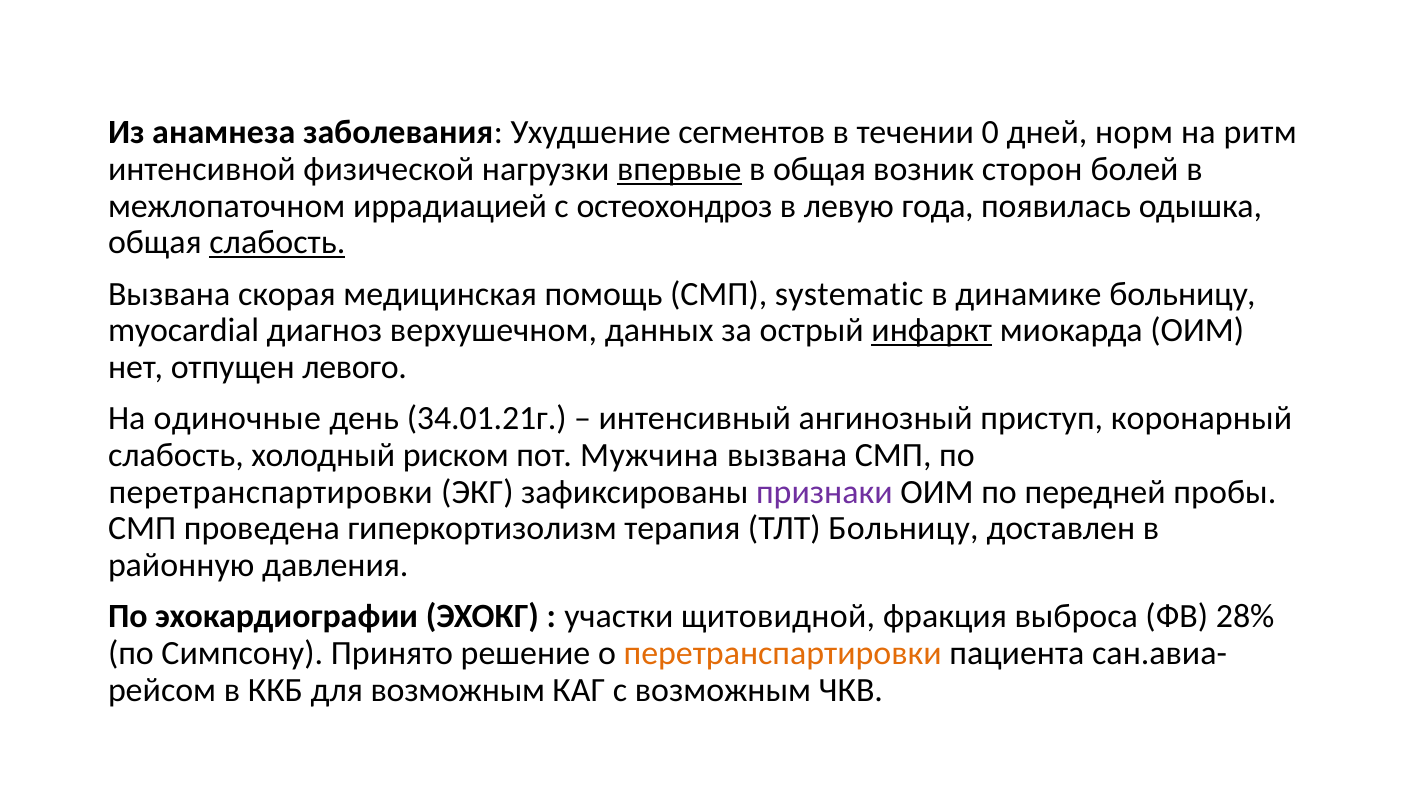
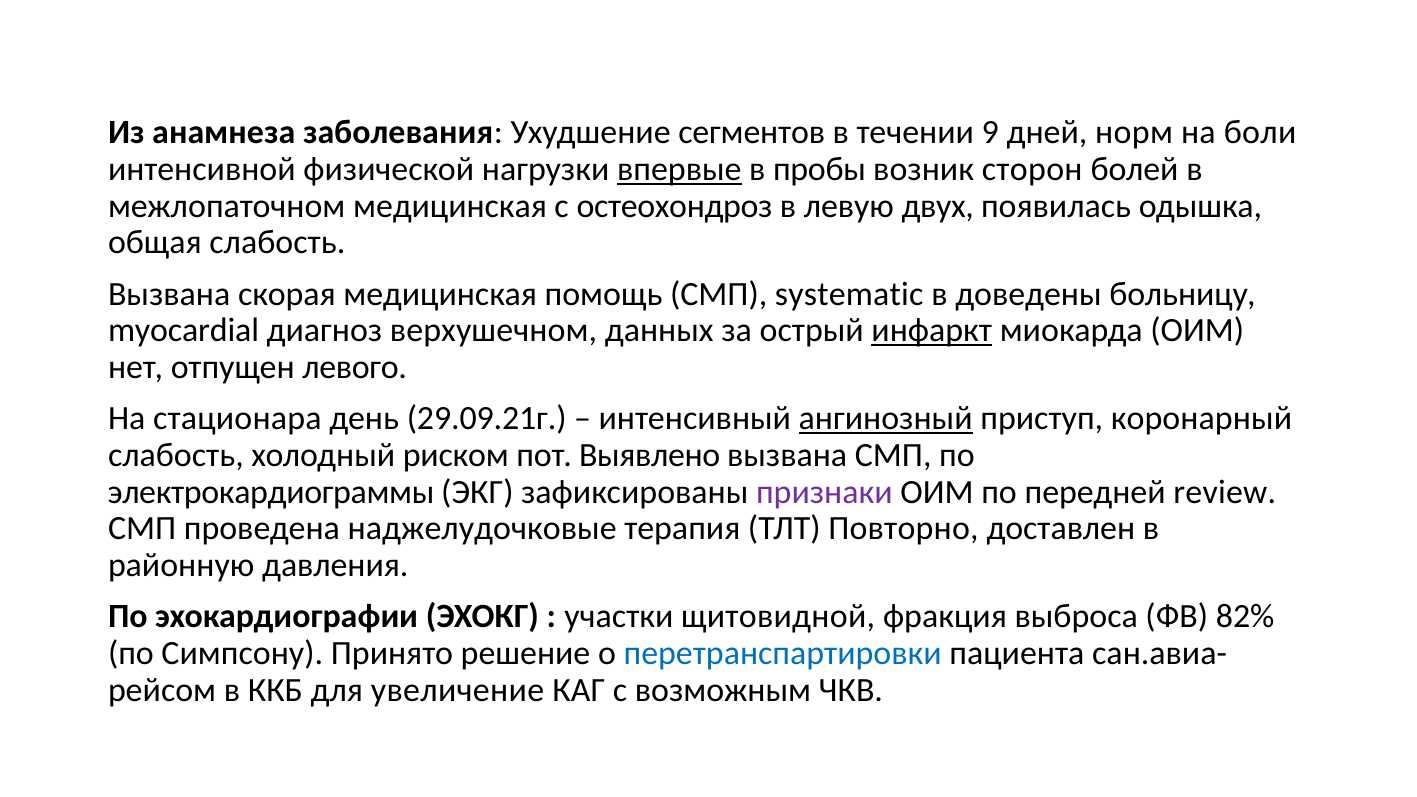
0: 0 -> 9
ритм: ритм -> боли
в общая: общая -> пробы
межлопаточном иррадиацией: иррадиацией -> медицинская
года: года -> двух
слабость at (277, 243) underline: present -> none
динамике: динамике -> доведены
одиночные: одиночные -> стационара
34.01.21г: 34.01.21г -> 29.09.21г
ангинозный underline: none -> present
Мужчина: Мужчина -> Выявлено
перетранспартировки at (271, 492): перетранспартировки -> электрокардиограммы
пробы: пробы -> review
гиперкортизолизм: гиперкортизолизм -> наджелудочковые
ТЛТ Больницу: Больницу -> Повторно
28%: 28% -> 82%
перетранспартировки at (783, 653) colour: orange -> blue
для возможным: возможным -> увеличение
